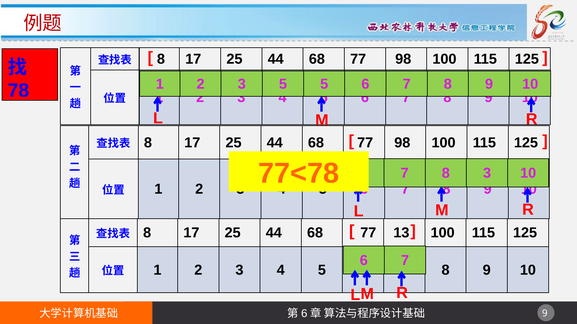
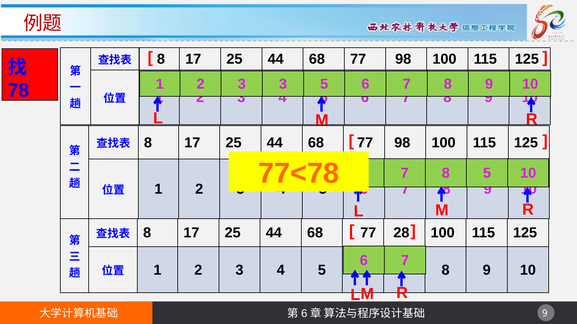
3 5: 5 -> 3
8 3: 3 -> 5
13: 13 -> 28
